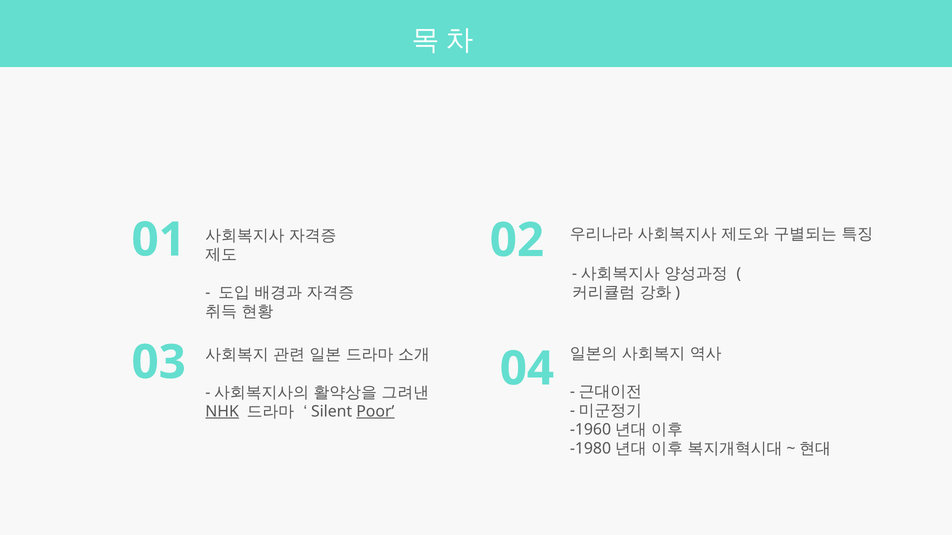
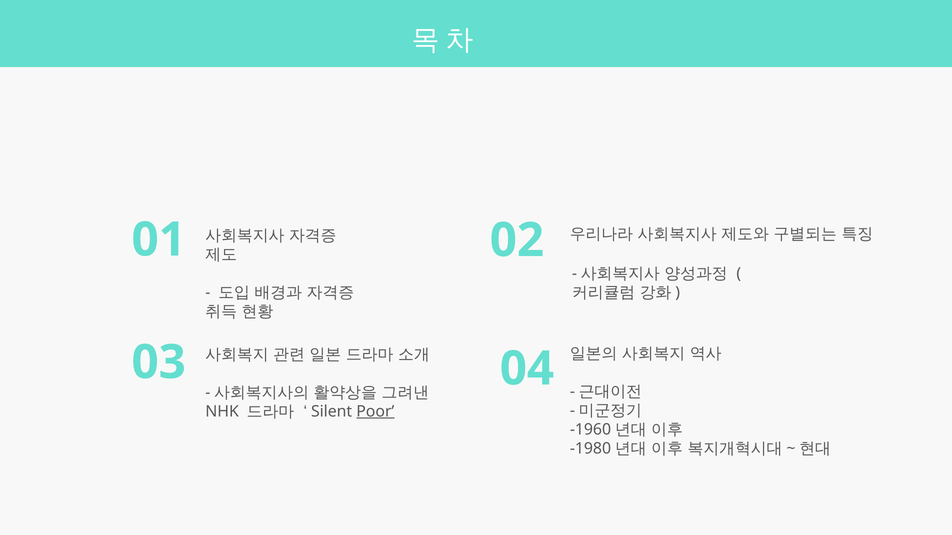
NHK underline: present -> none
